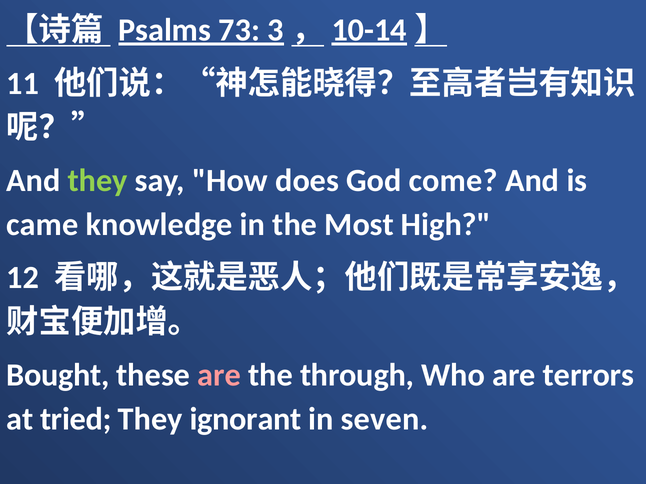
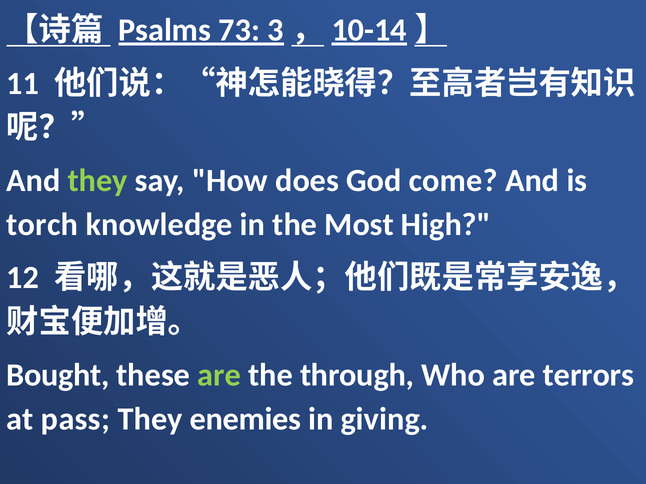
came: came -> torch
are at (219, 375) colour: pink -> light green
tried: tried -> pass
ignorant: ignorant -> enemies
seven: seven -> giving
